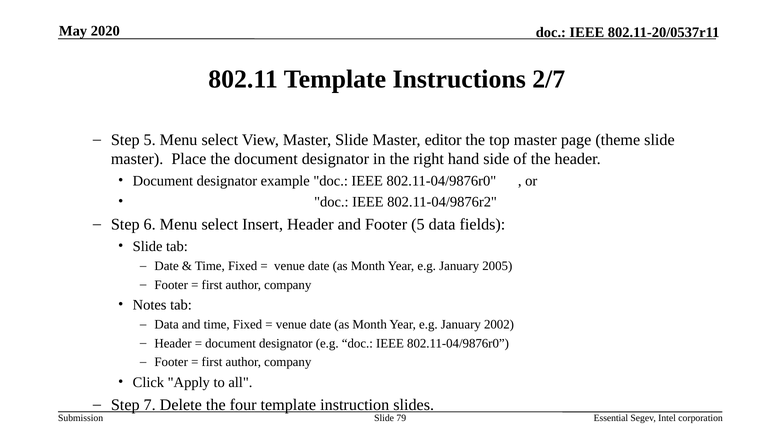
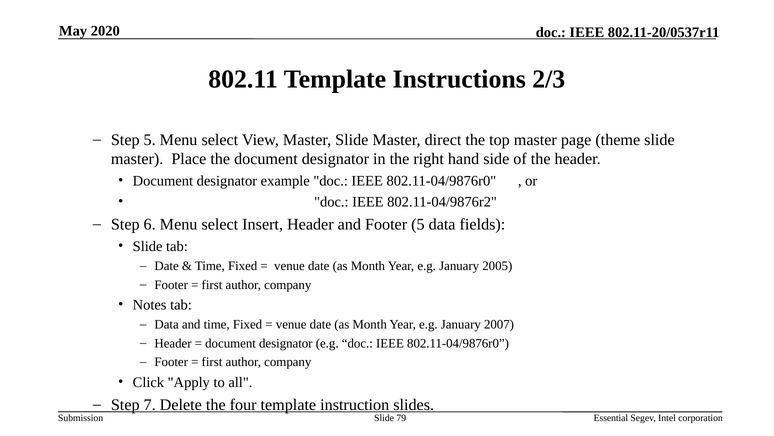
2/7: 2/7 -> 2/3
editor: editor -> direct
2002: 2002 -> 2007
